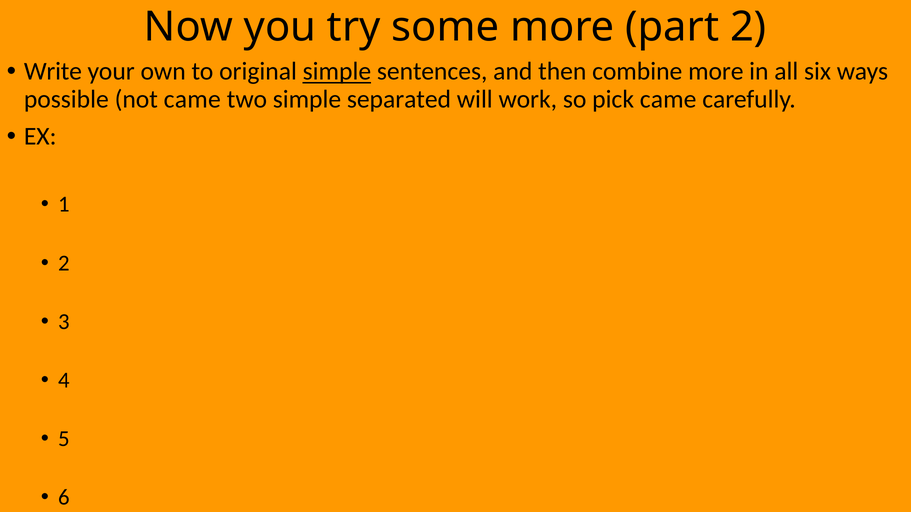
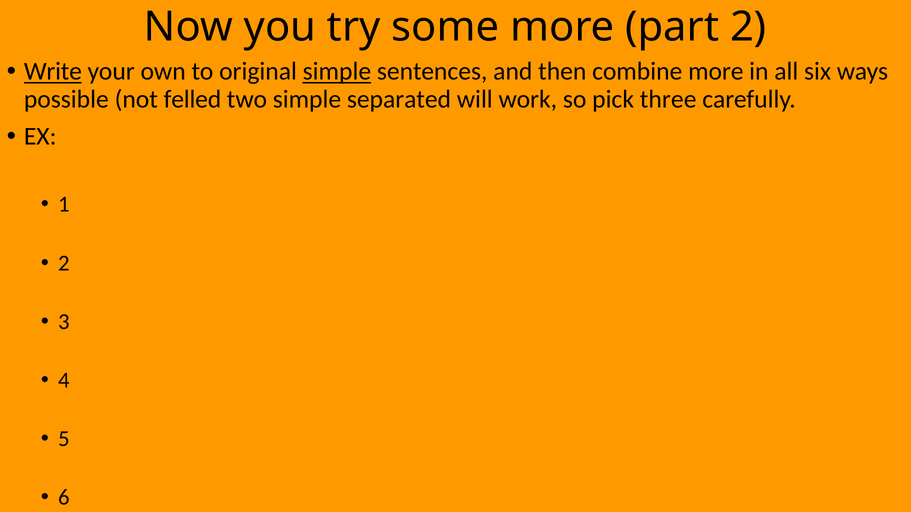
Write underline: none -> present
not came: came -> felled
pick came: came -> three
